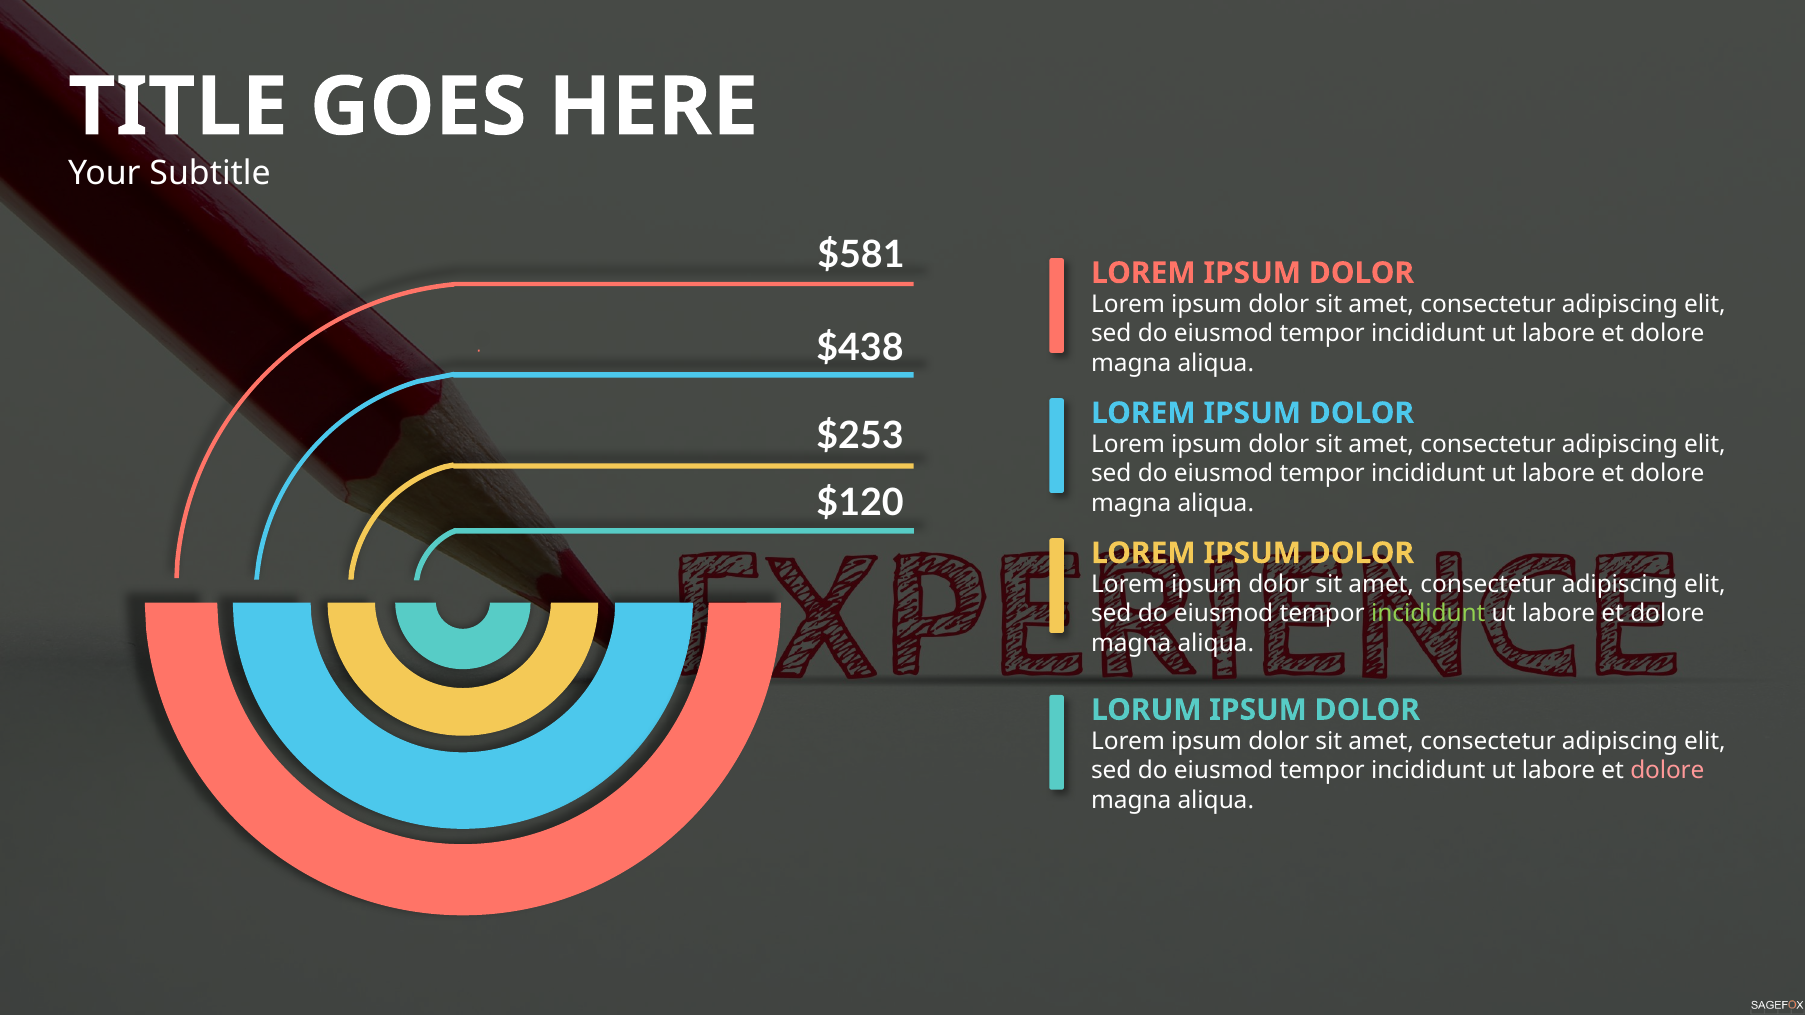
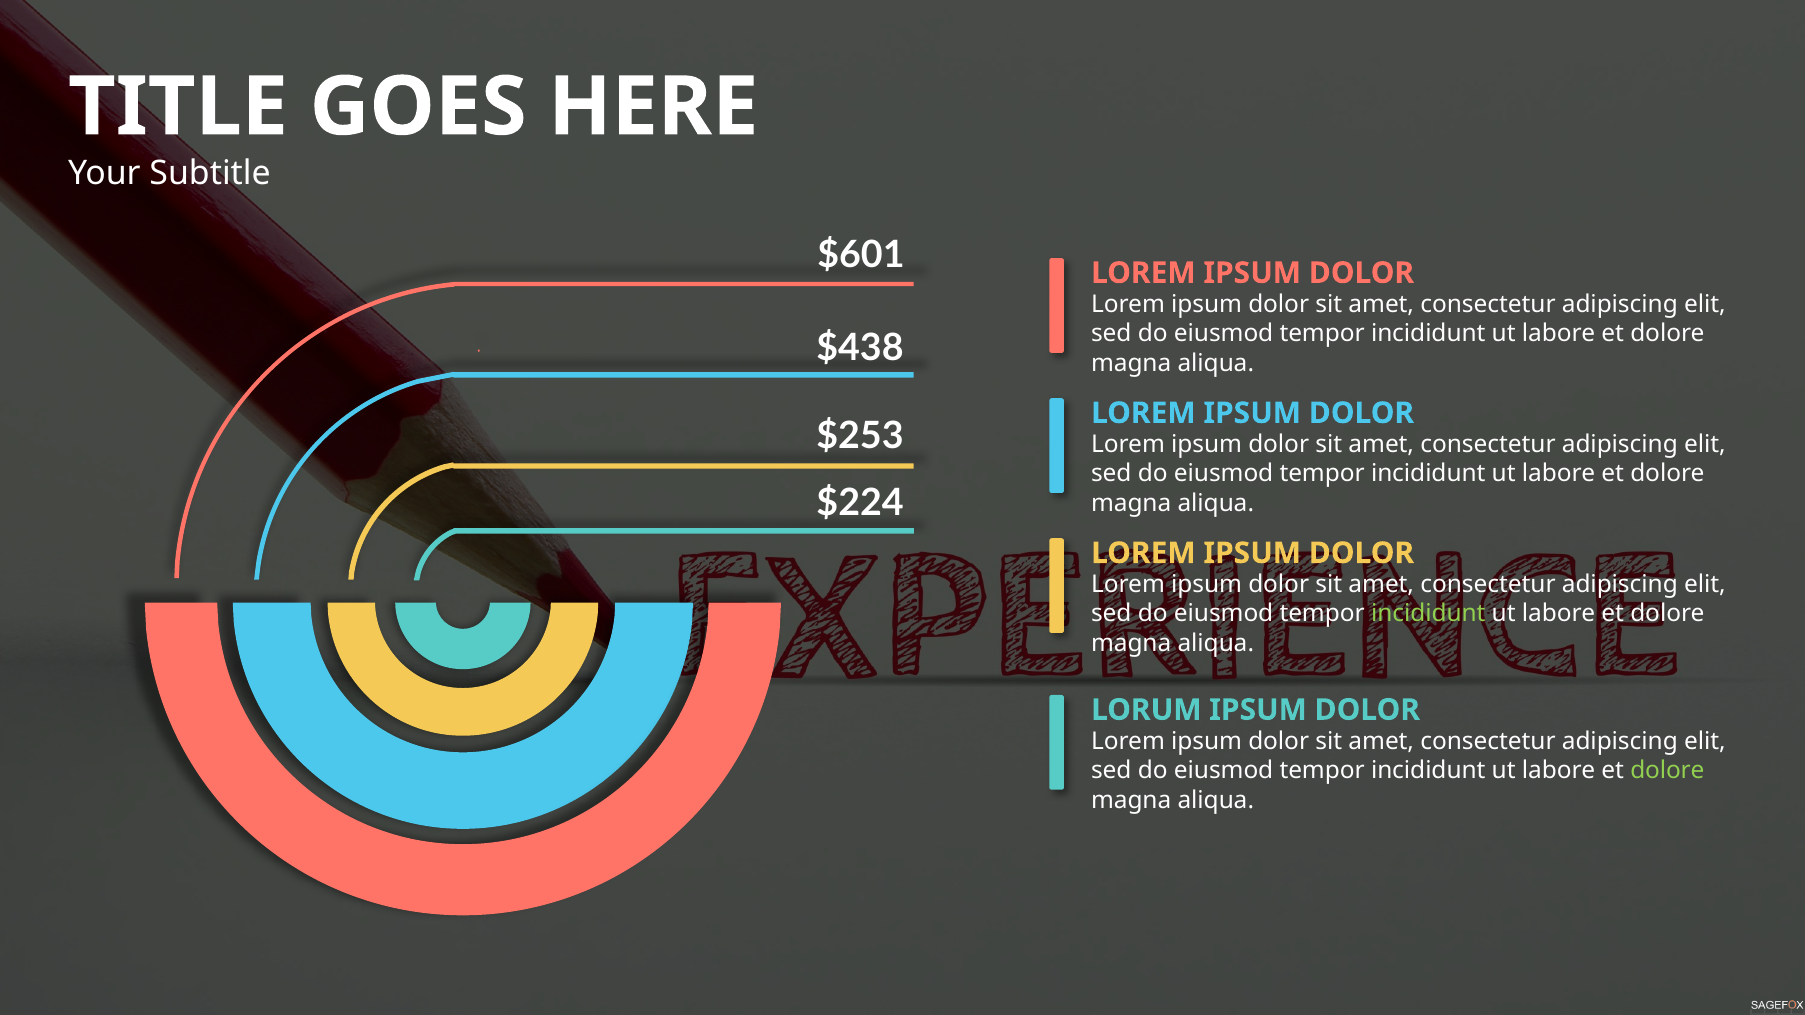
$581: $581 -> $601
$120: $120 -> $224
dolore at (1667, 771) colour: pink -> light green
